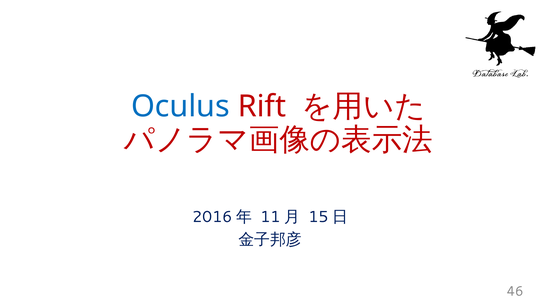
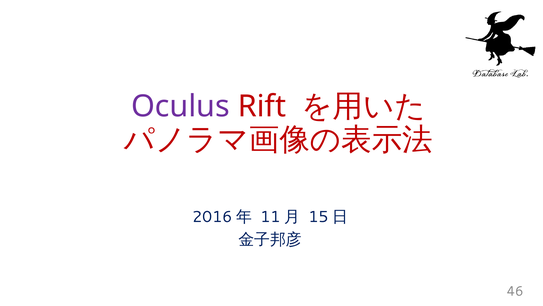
Oculus colour: blue -> purple
